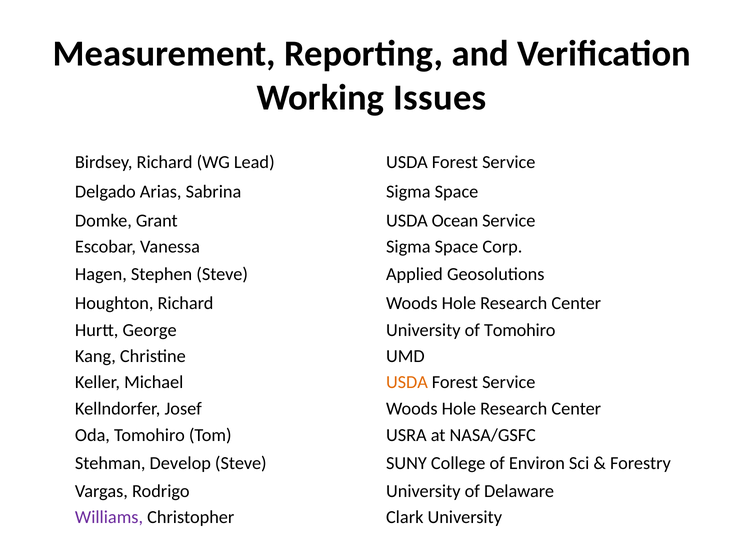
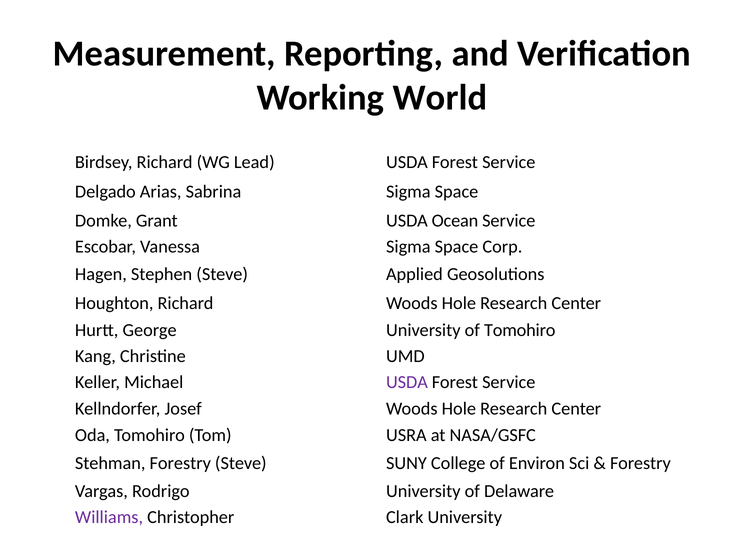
Issues: Issues -> World
USDA at (407, 382) colour: orange -> purple
Stehman Develop: Develop -> Forestry
